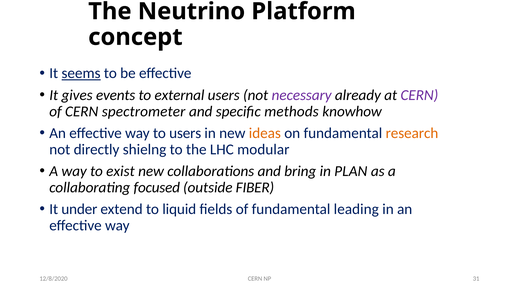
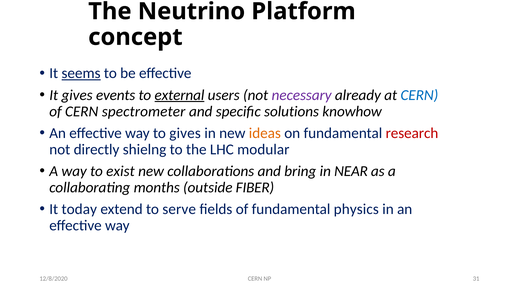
external underline: none -> present
CERN at (419, 95) colour: purple -> blue
methods: methods -> solutions
to users: users -> gives
research colour: orange -> red
PLAN: PLAN -> NEAR
focused: focused -> months
under: under -> today
liquid: liquid -> serve
leading: leading -> physics
